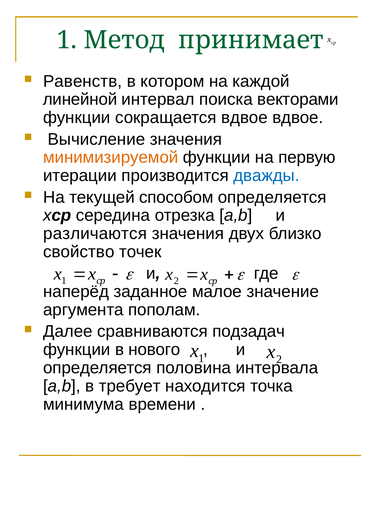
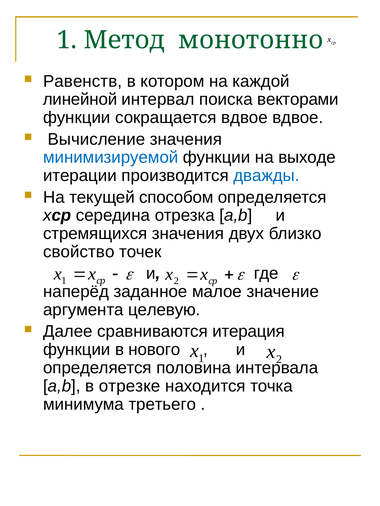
принимает: принимает -> монотонно
минимизируемой colour: orange -> blue
первую: первую -> выходе
различаются: различаются -> стремящихся
пополам: пополам -> целевую
подзадач: подзадач -> итерация
требует: требует -> отрезке
времени: времени -> третьего
